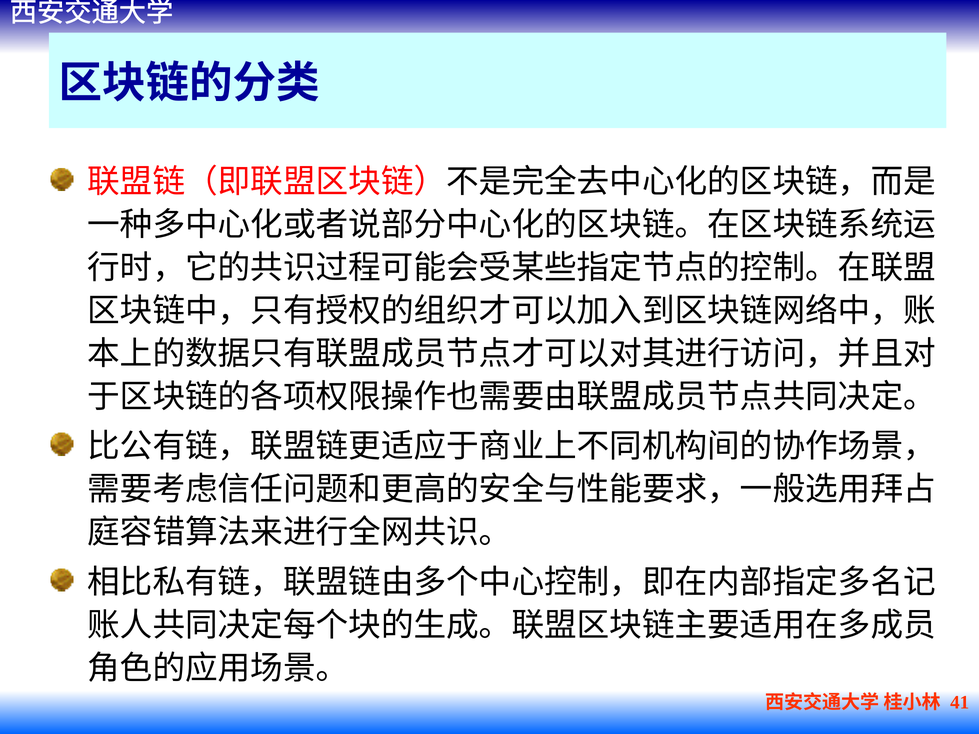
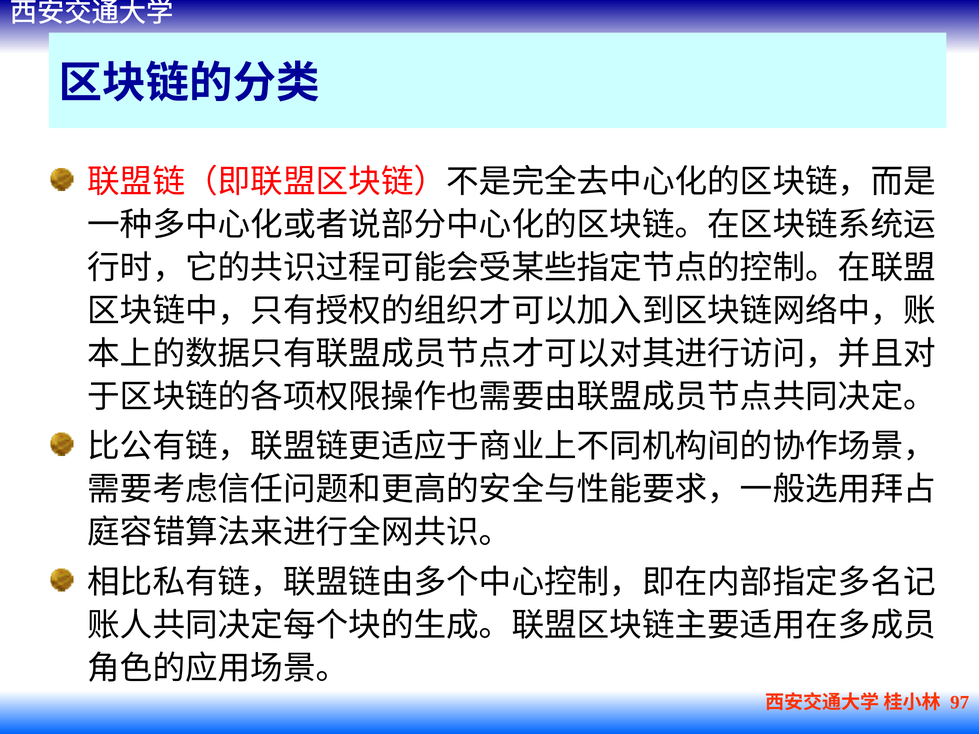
41: 41 -> 97
